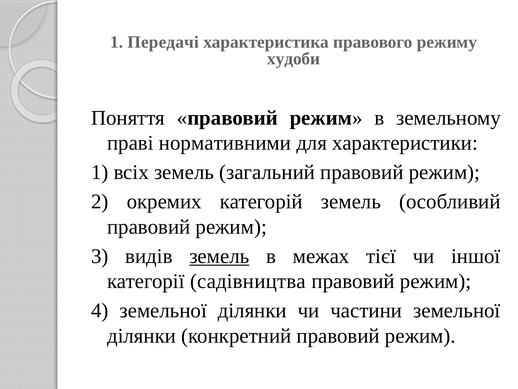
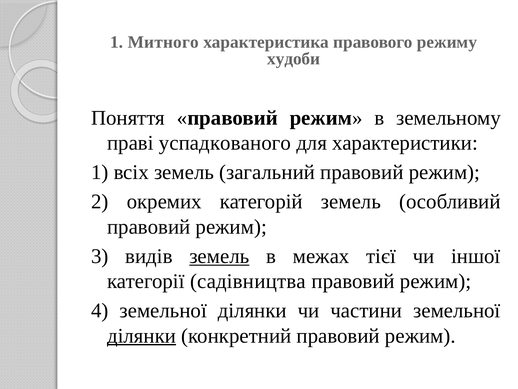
Передачі: Передачі -> Митного
нормативними: нормативними -> успадкованого
ділянки at (142, 335) underline: none -> present
